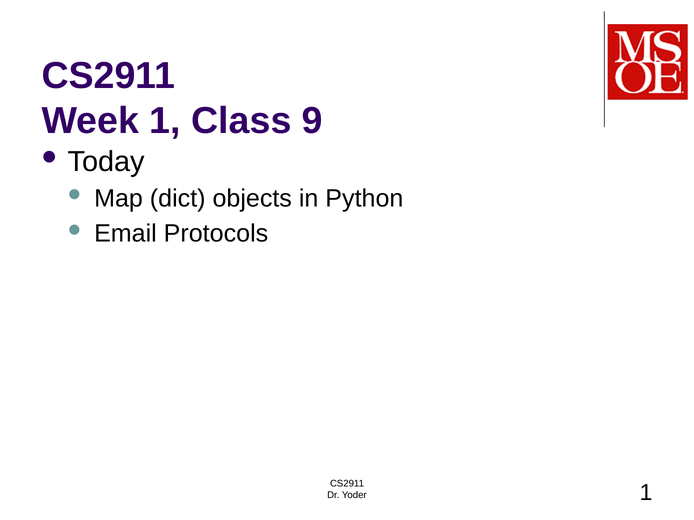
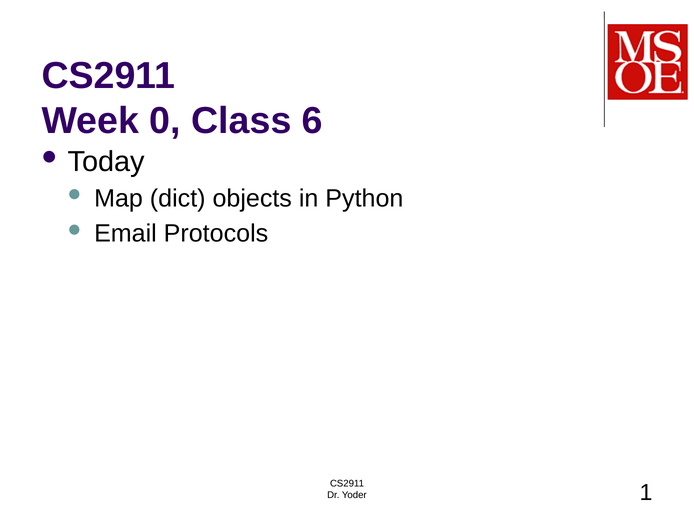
Week 1: 1 -> 0
9: 9 -> 6
